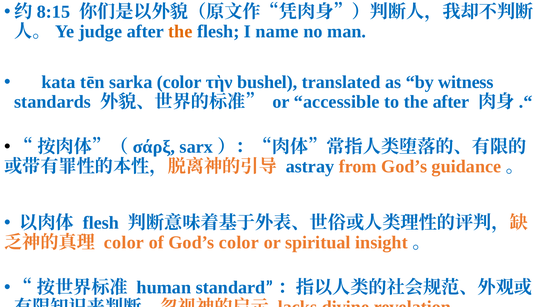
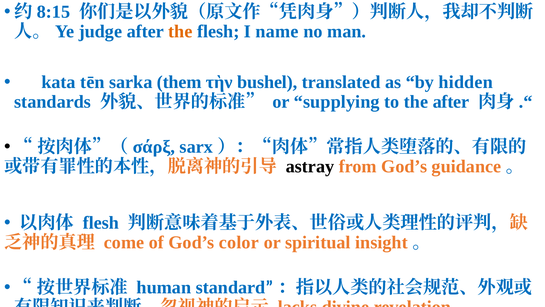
sarka color: color -> them
witness: witness -> hidden
accessible: accessible -> supplying
astray colour: blue -> black
color at (124, 242): color -> come
